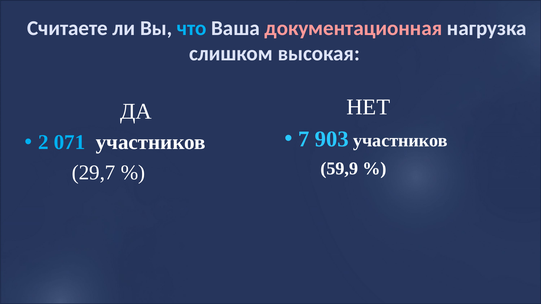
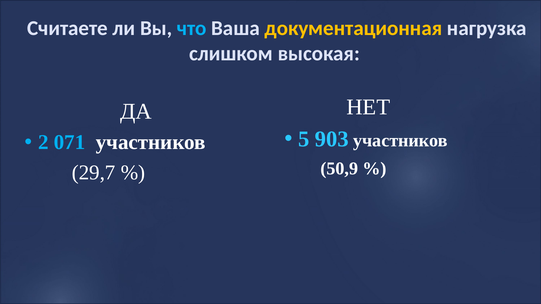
документационная colour: pink -> yellow
7: 7 -> 5
59,9: 59,9 -> 50,9
